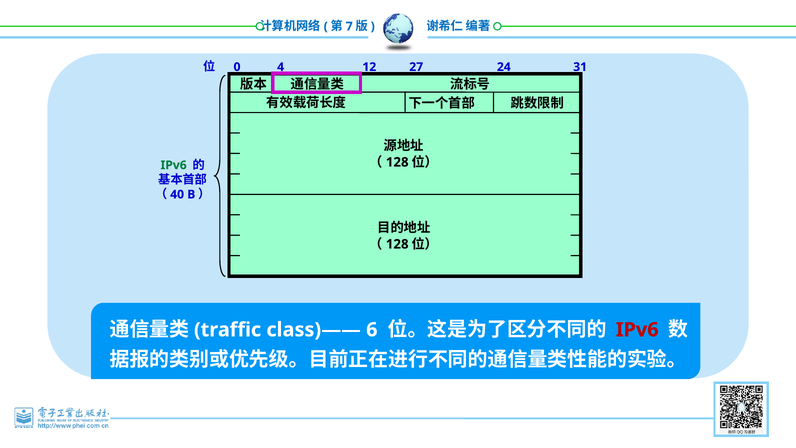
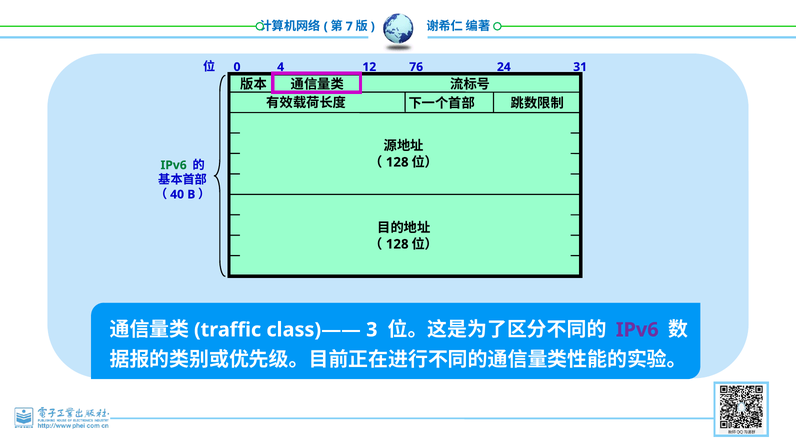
27: 27 -> 76
6: 6 -> 3
IPv6 at (637, 330) colour: red -> purple
